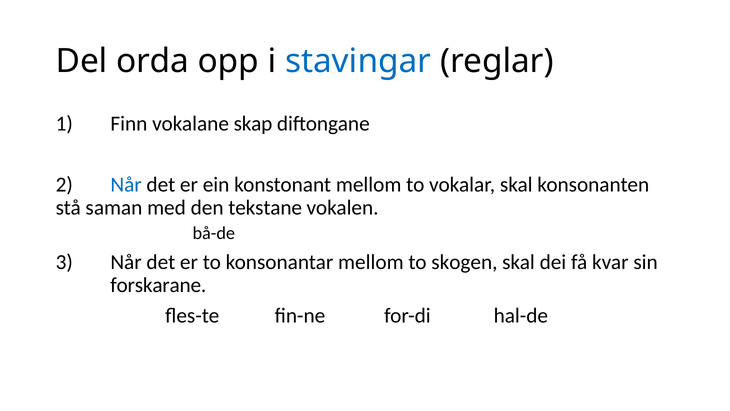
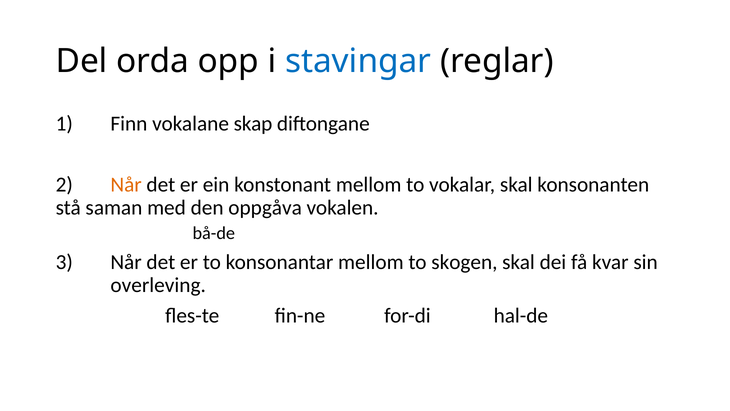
Når at (126, 185) colour: blue -> orange
tekstane: tekstane -> oppgåva
forskarane: forskarane -> overleving
